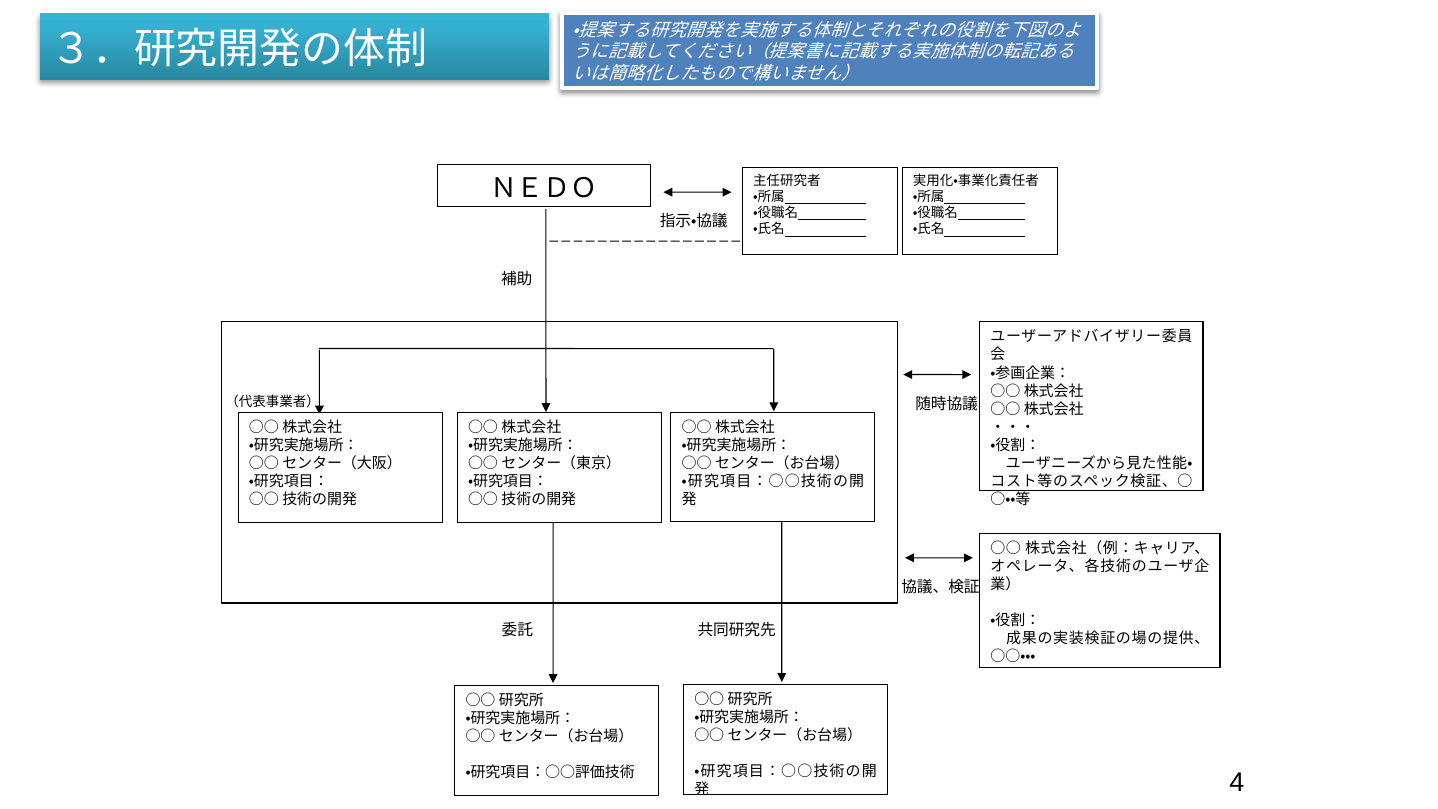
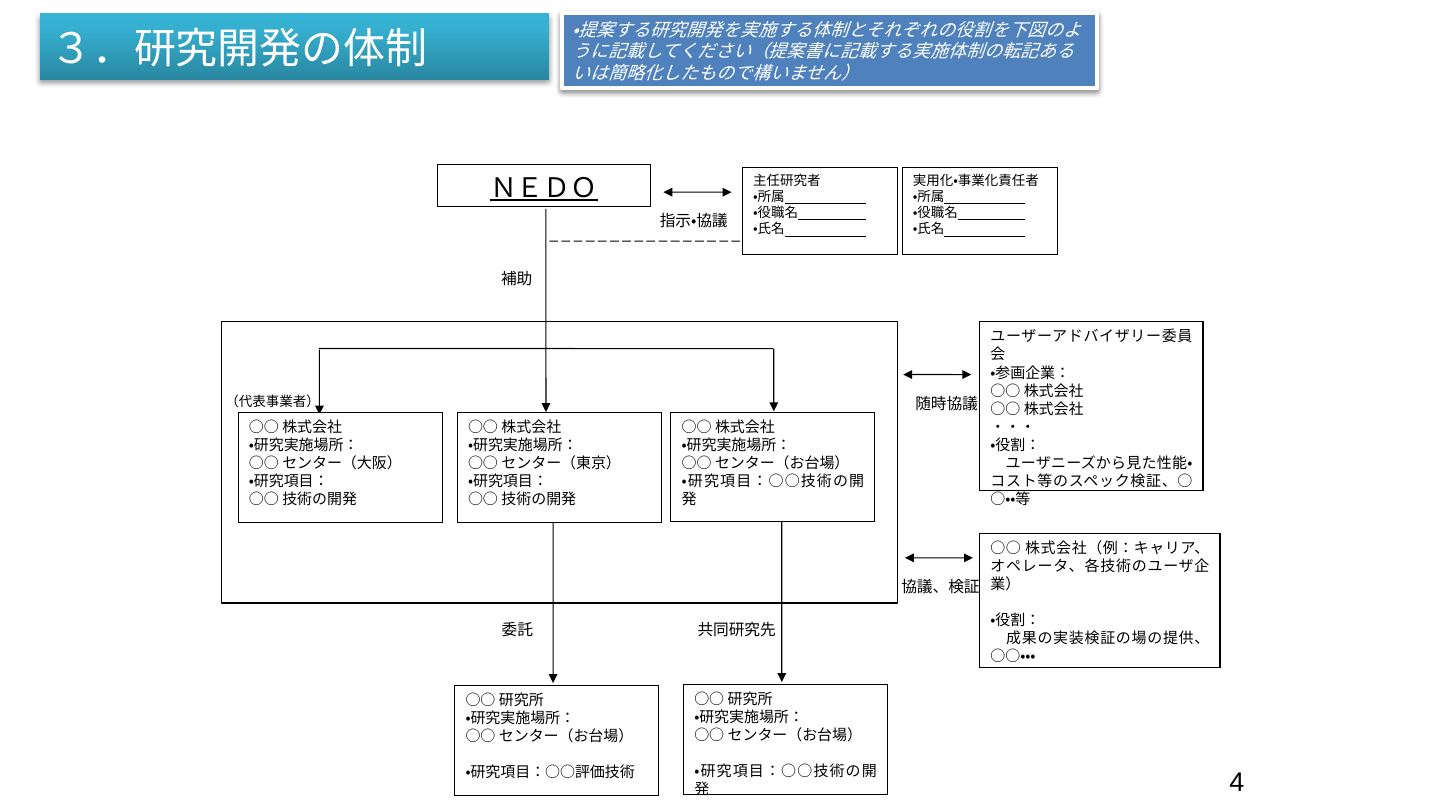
ＮＥＤＯ underline: none -> present
